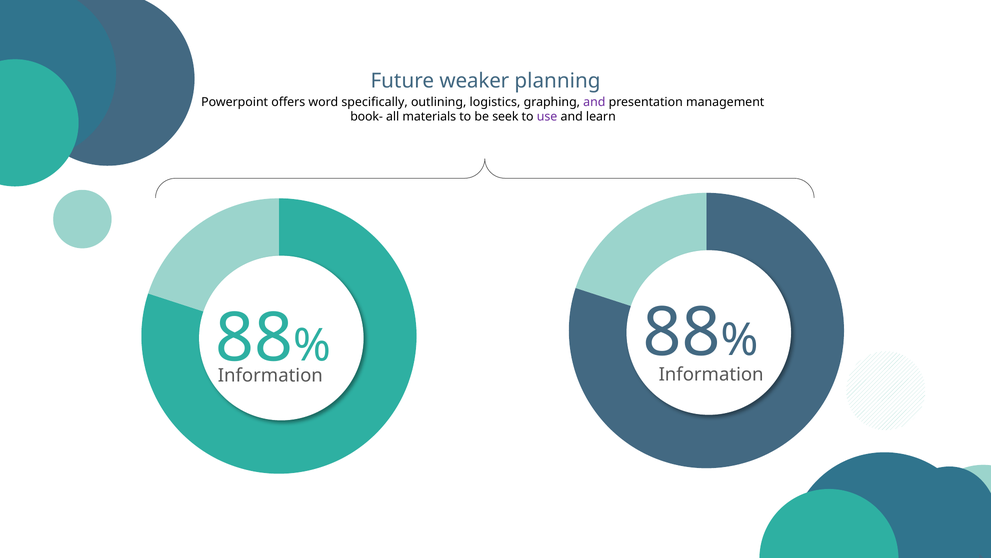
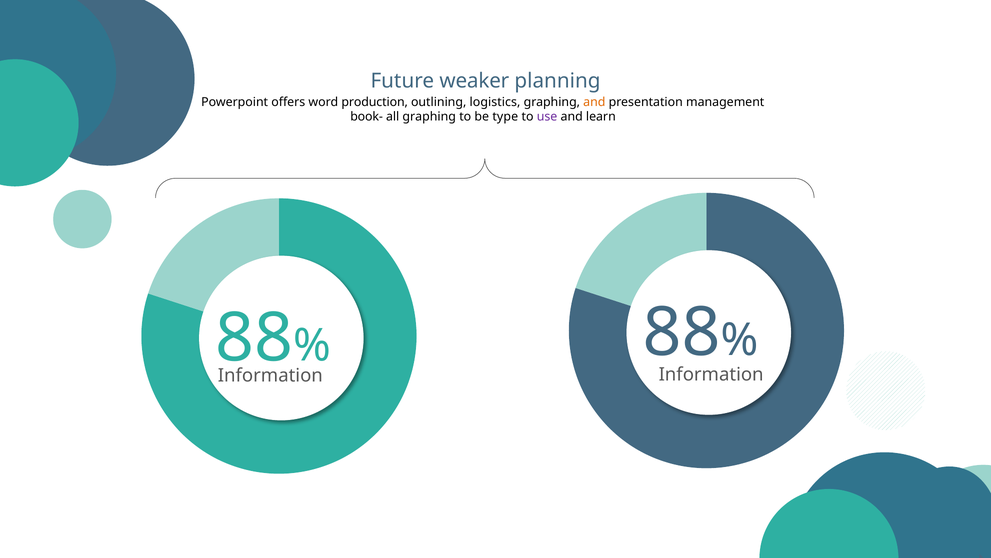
specifically: specifically -> production
and at (594, 102) colour: purple -> orange
all materials: materials -> graphing
seek: seek -> type
